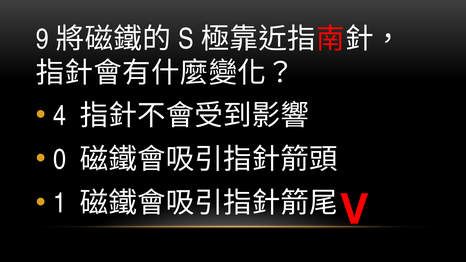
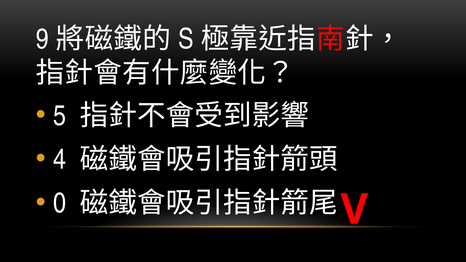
4: 4 -> 5
0: 0 -> 4
1: 1 -> 0
